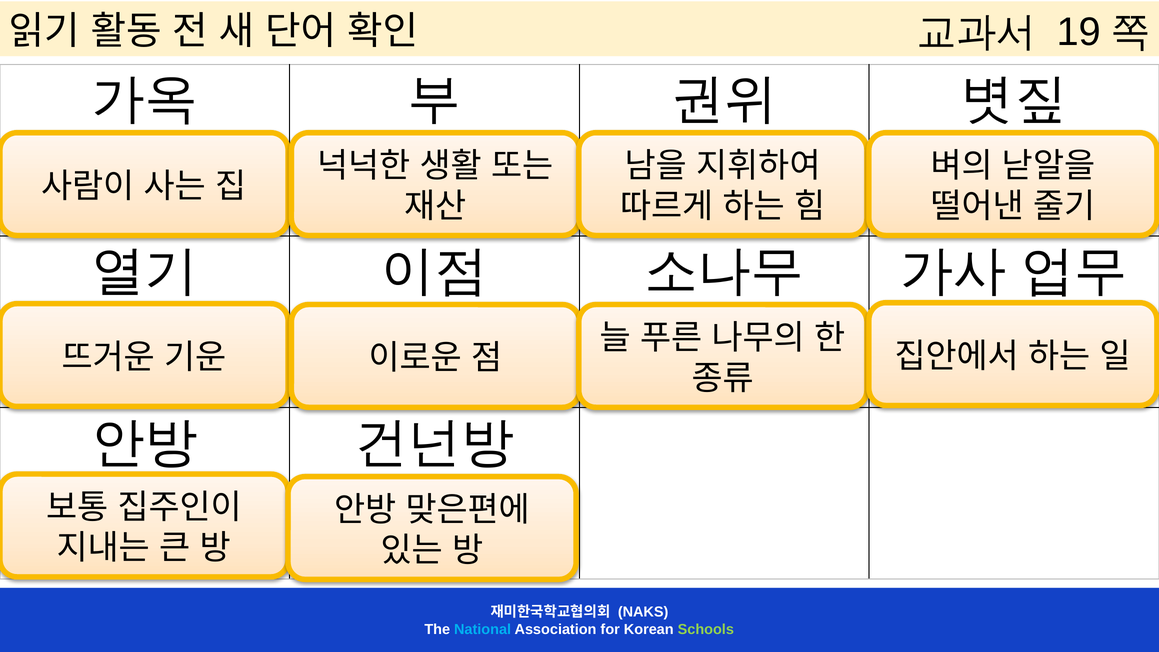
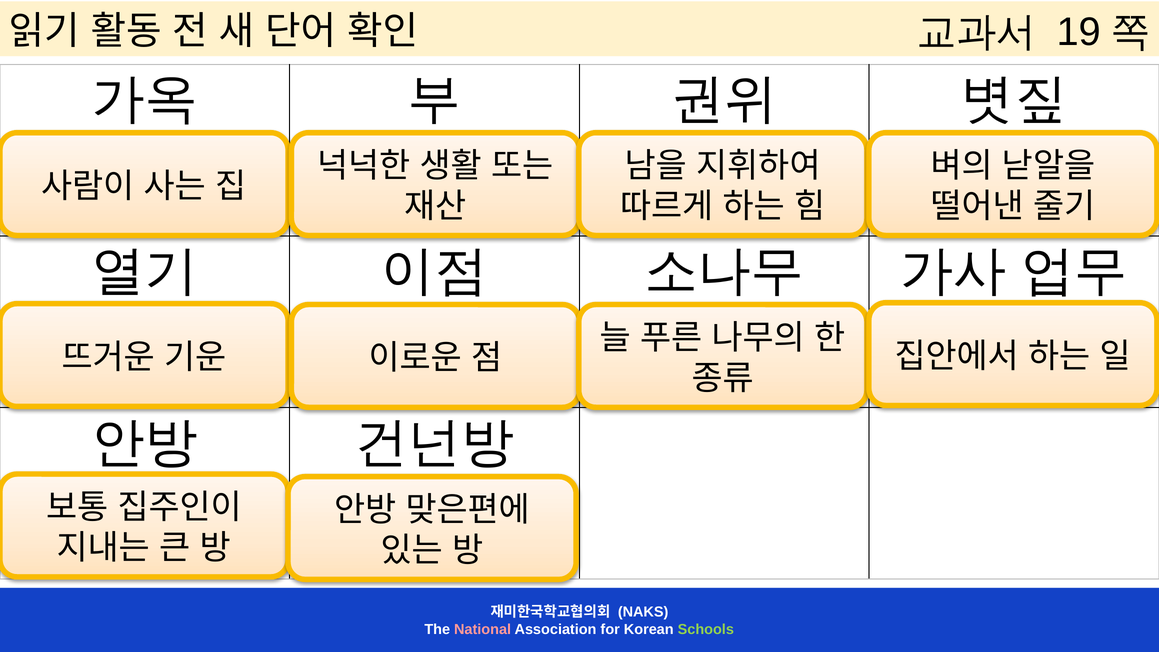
National colour: light blue -> pink
